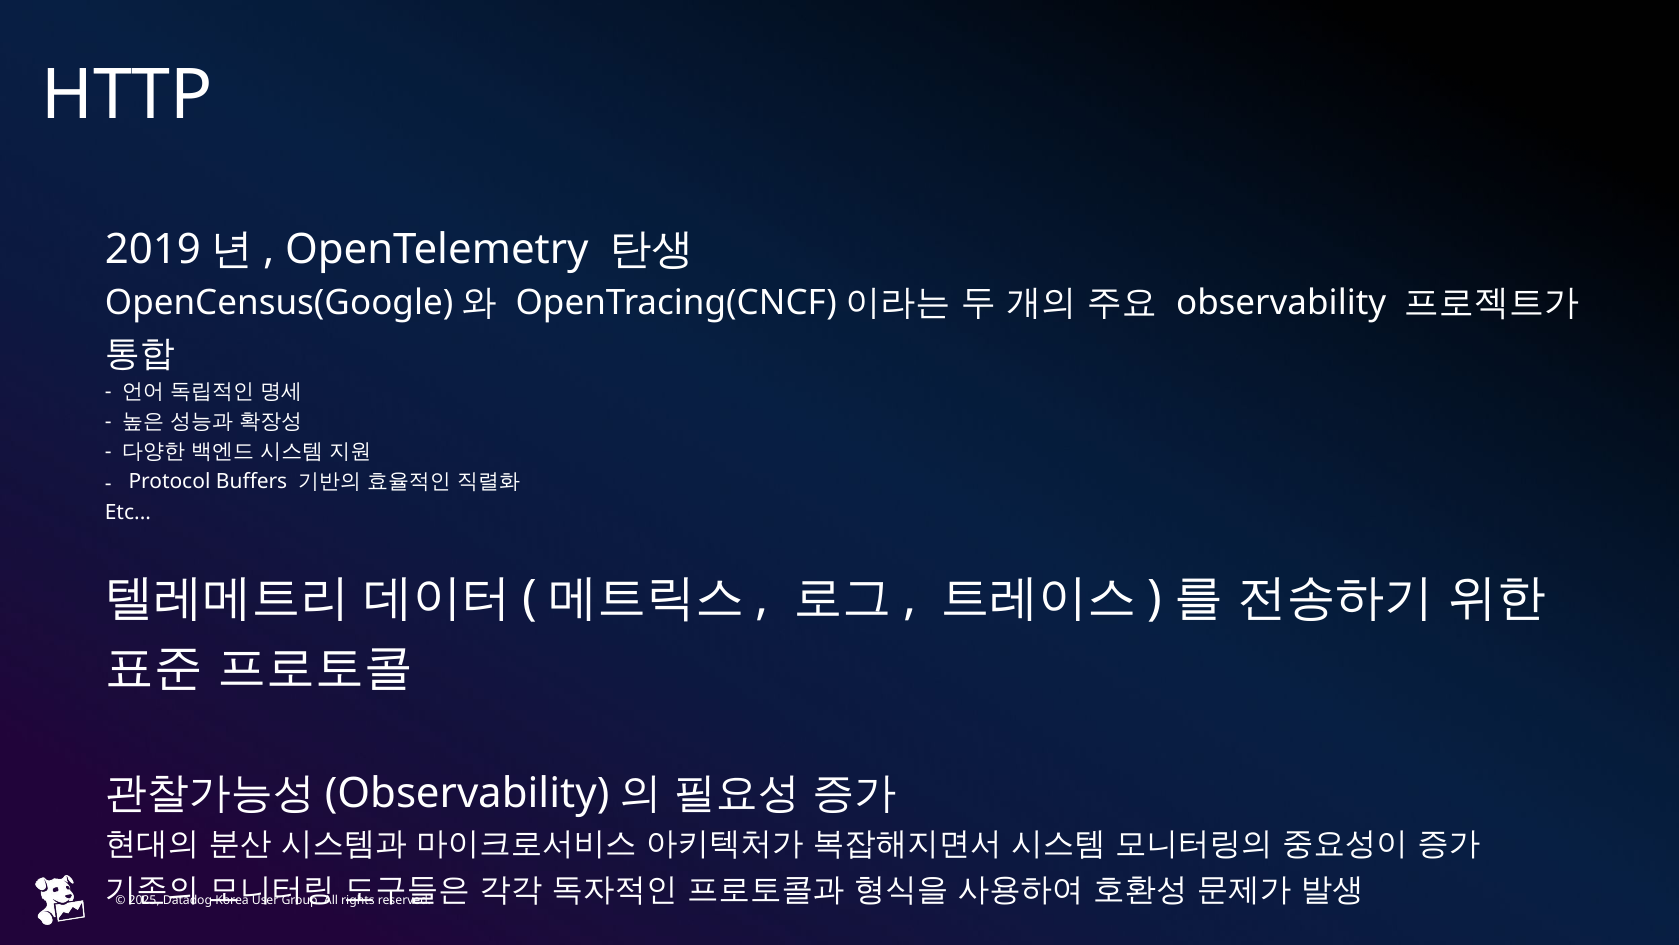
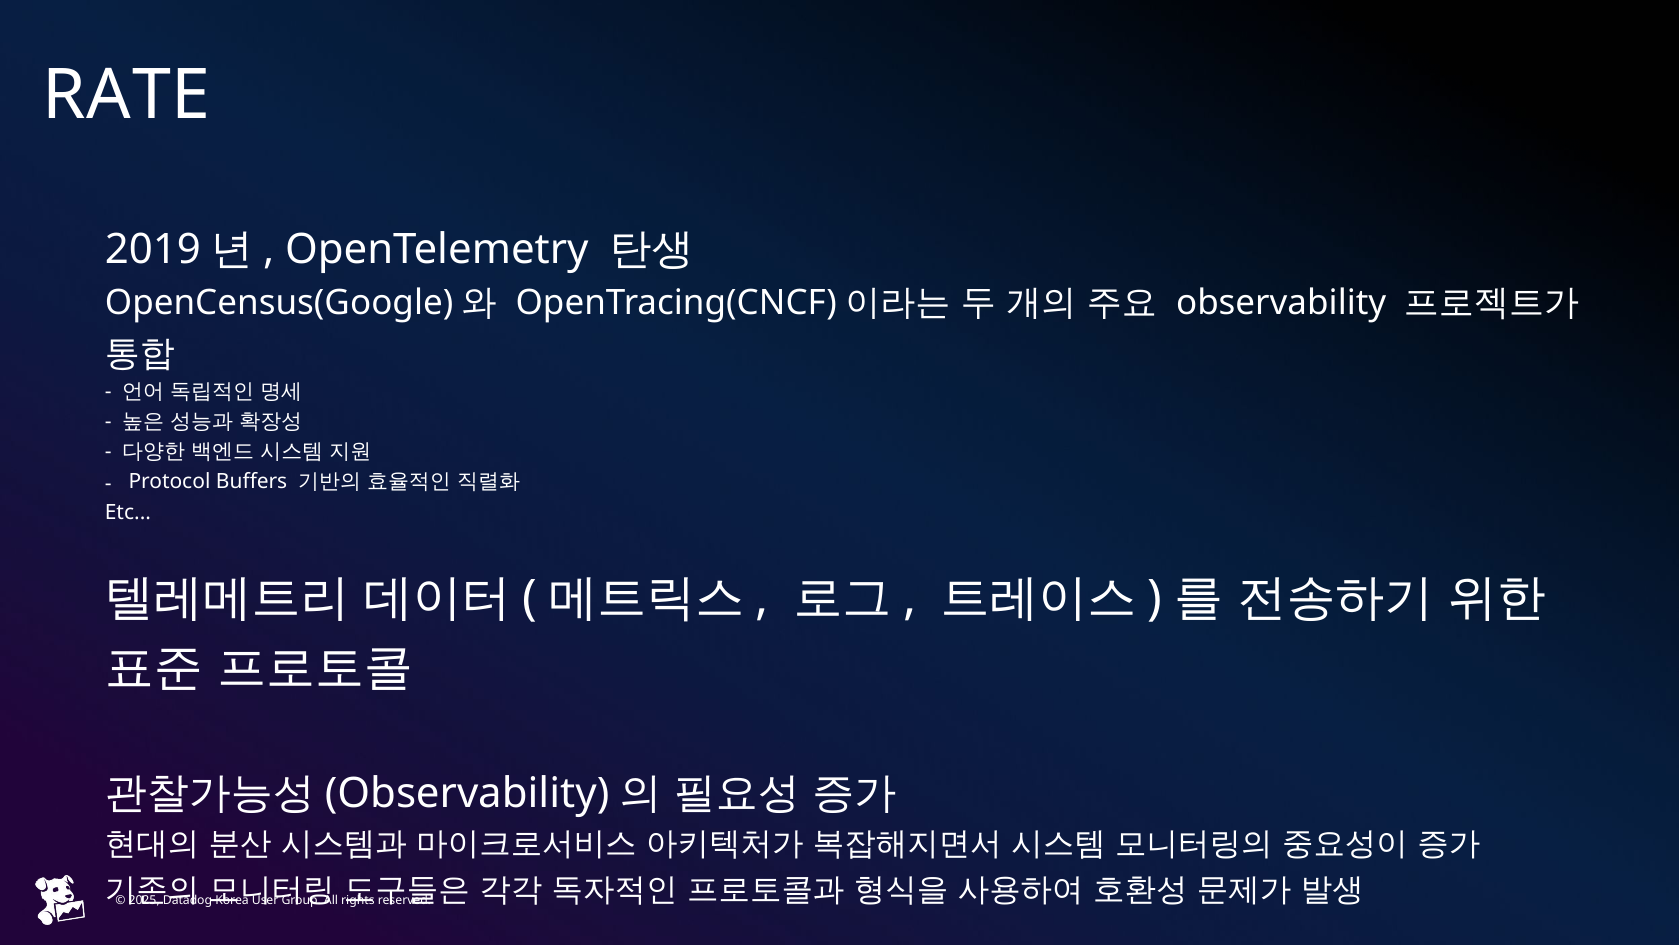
HTTP: HTTP -> RATE
